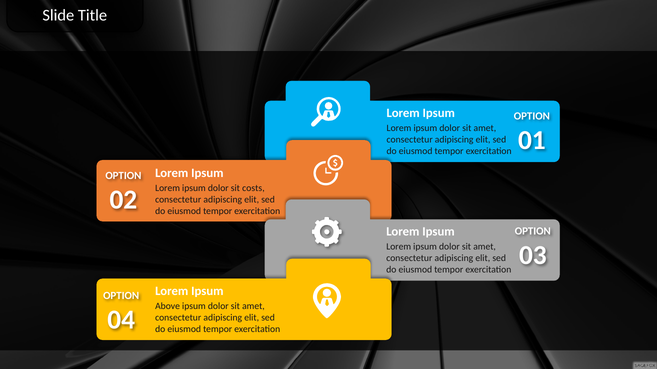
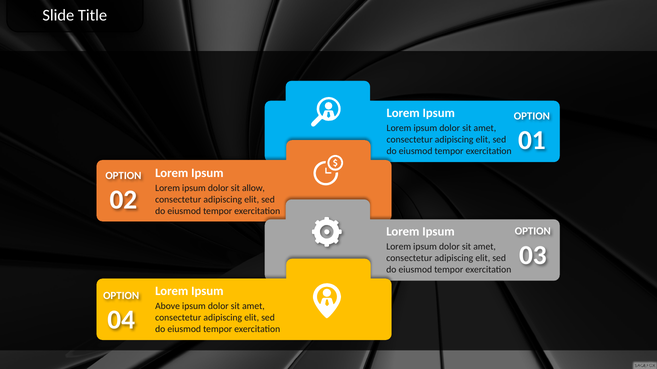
costs: costs -> allow
